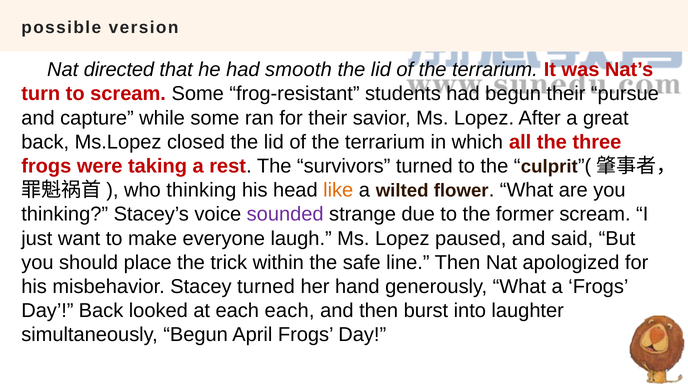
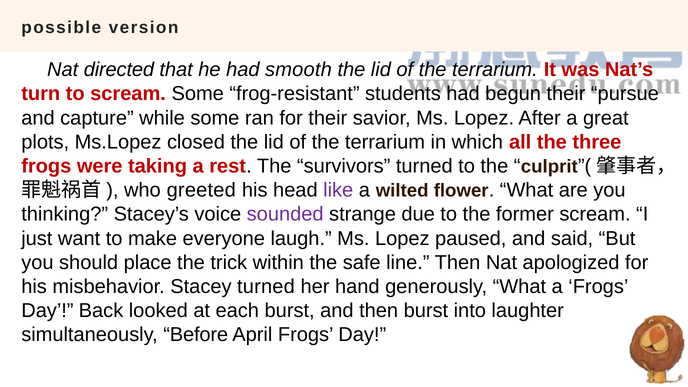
back at (45, 142): back -> plots
who thinking: thinking -> greeted
like colour: orange -> purple
each each: each -> burst
simultaneously Begun: Begun -> Before
